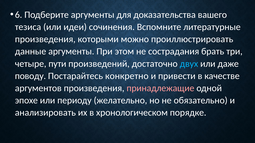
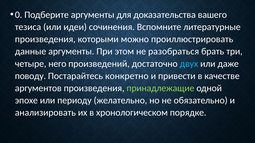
6: 6 -> 0
сострадания: сострадания -> разобраться
пути: пути -> него
принадлежащие colour: pink -> light green
